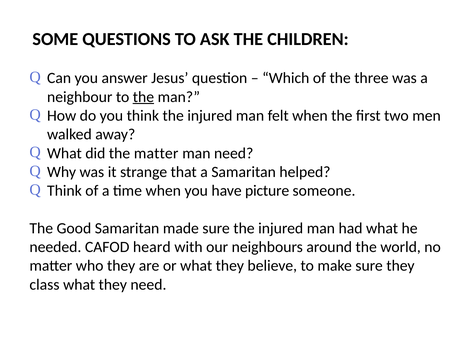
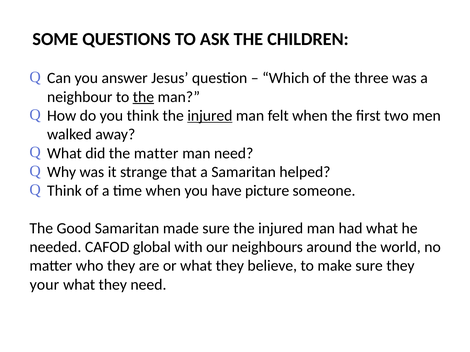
injured at (210, 116) underline: none -> present
heard: heard -> global
class: class -> your
